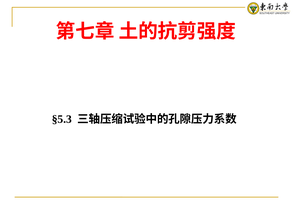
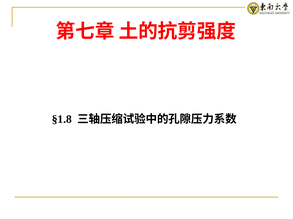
§5.3 at (62, 120): §5.3 -> §1.8
